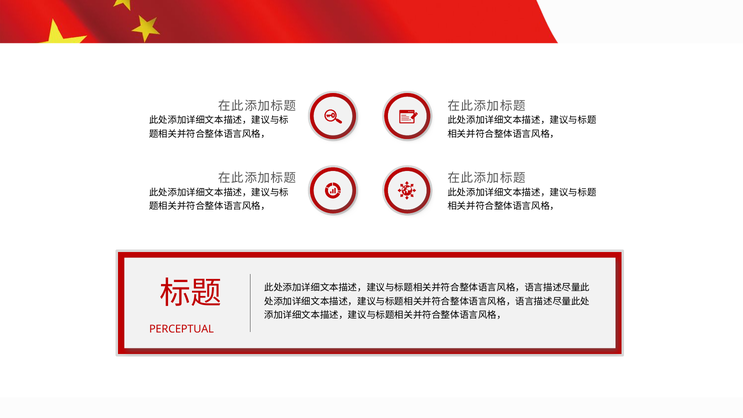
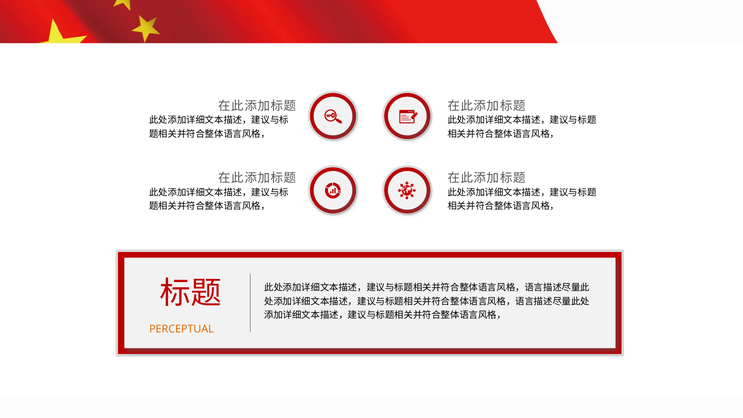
PERCEPTUAL colour: red -> orange
